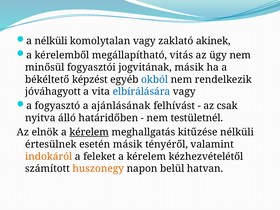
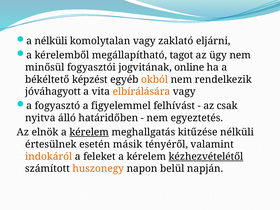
akinek: akinek -> eljárni
vitás: vitás -> tagot
jogvitának másik: másik -> online
okból colour: blue -> orange
elbírálására colour: blue -> orange
ajánlásának: ajánlásának -> figyelemmel
testületnél: testületnél -> egyeztetés
kézhezvételétől underline: none -> present
hatvan: hatvan -> napján
